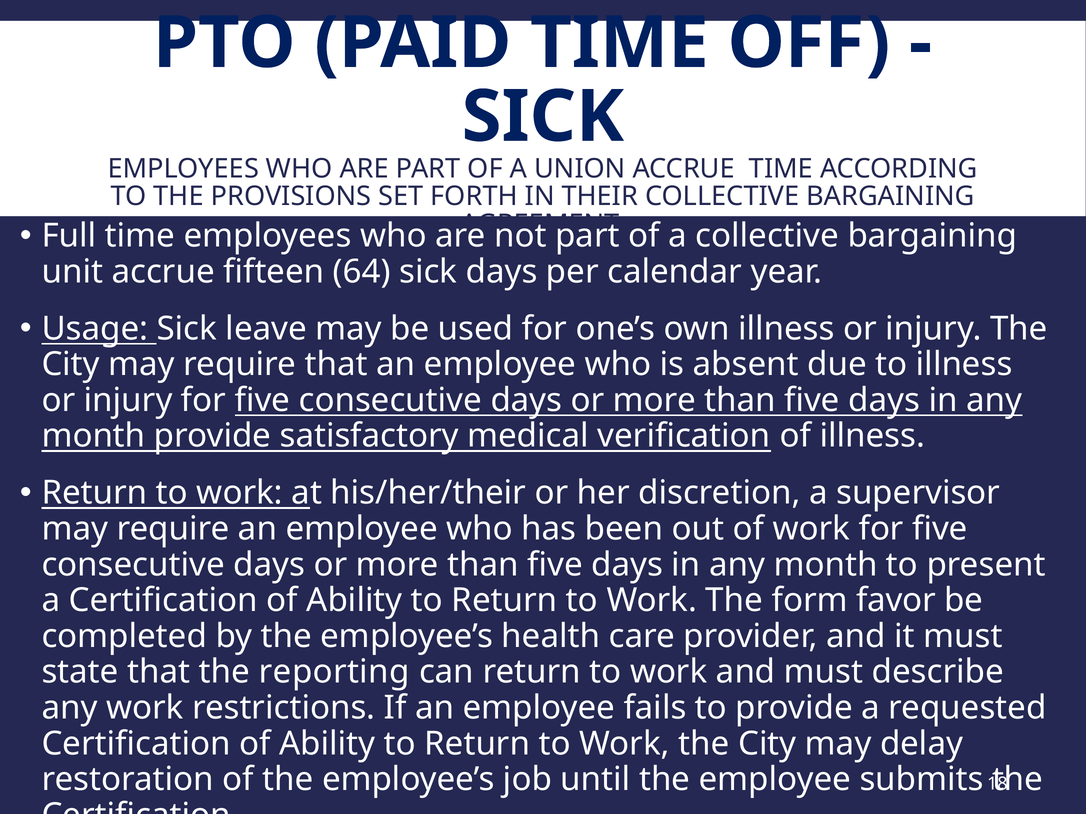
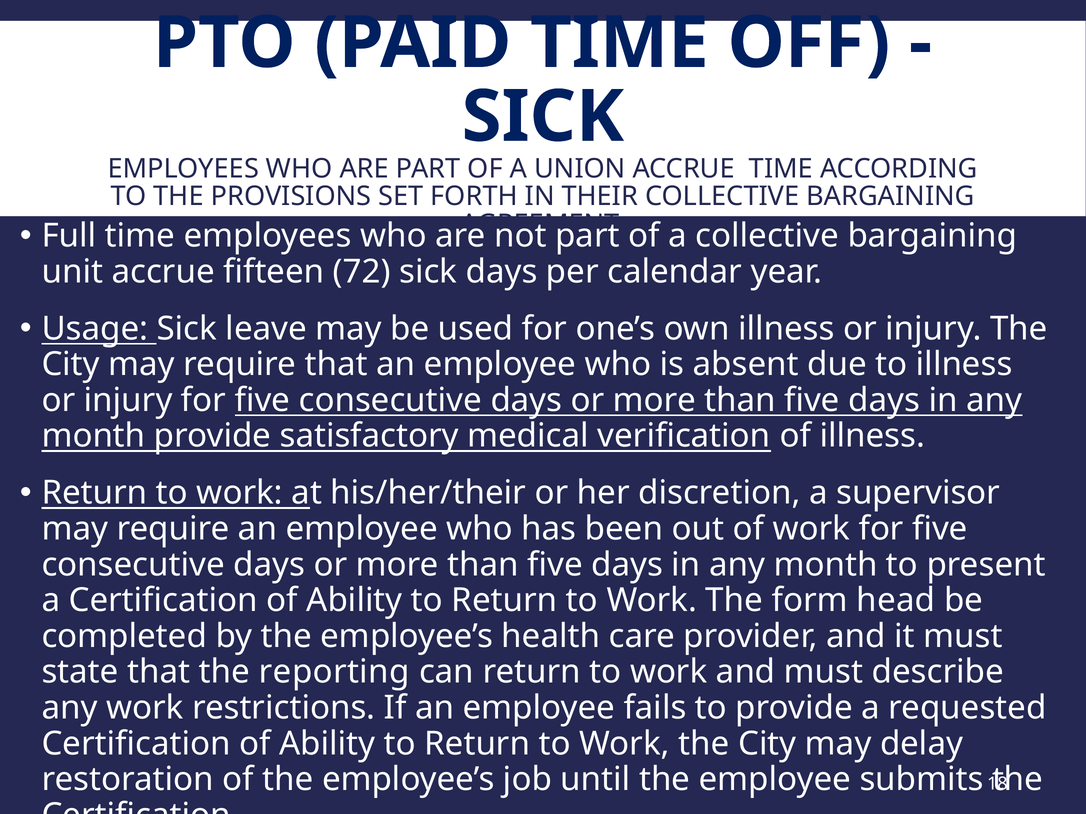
64: 64 -> 72
favor: favor -> head
